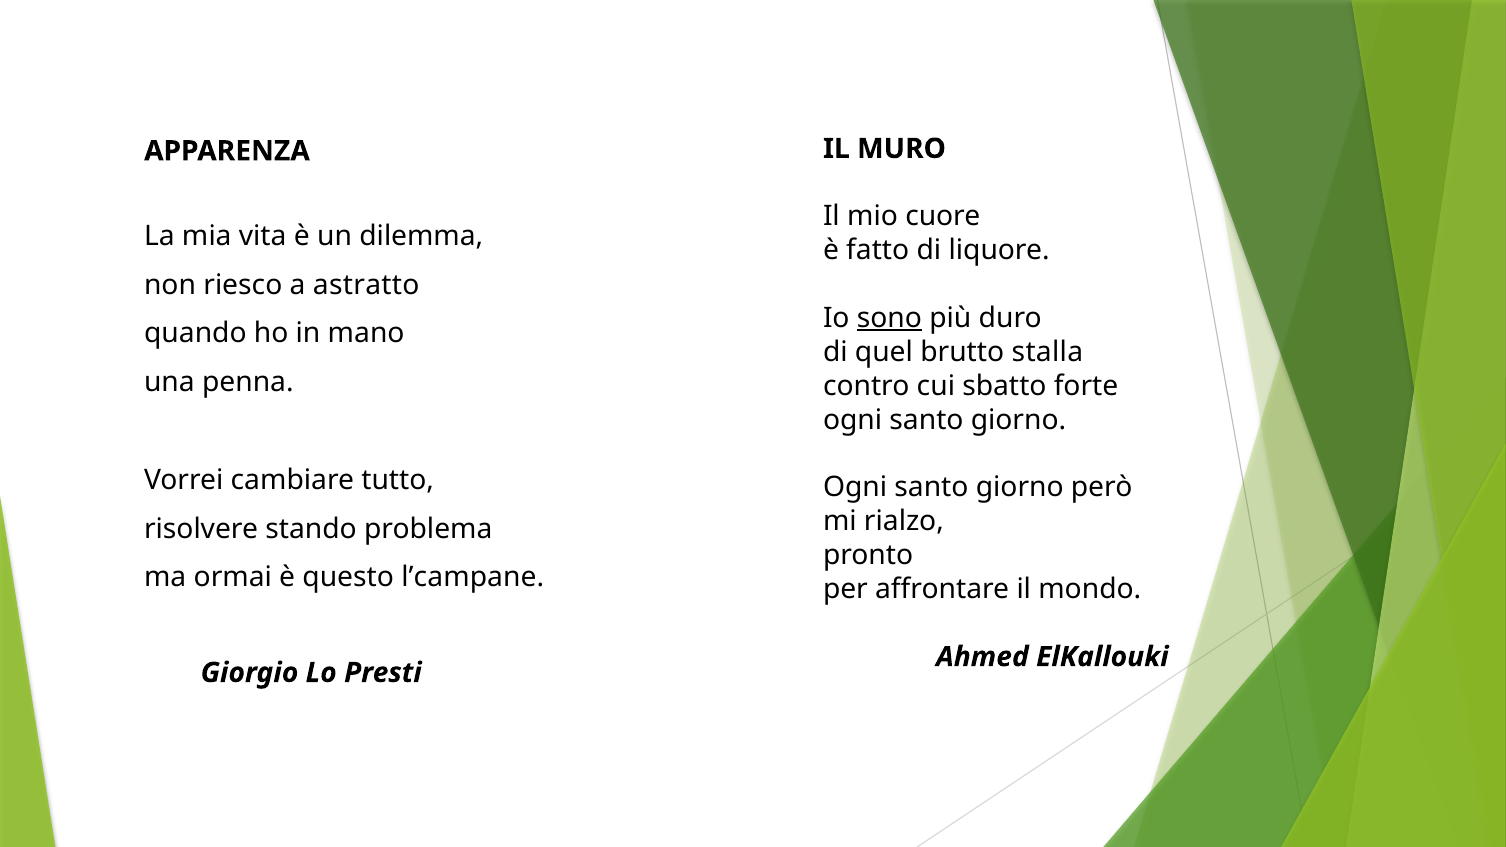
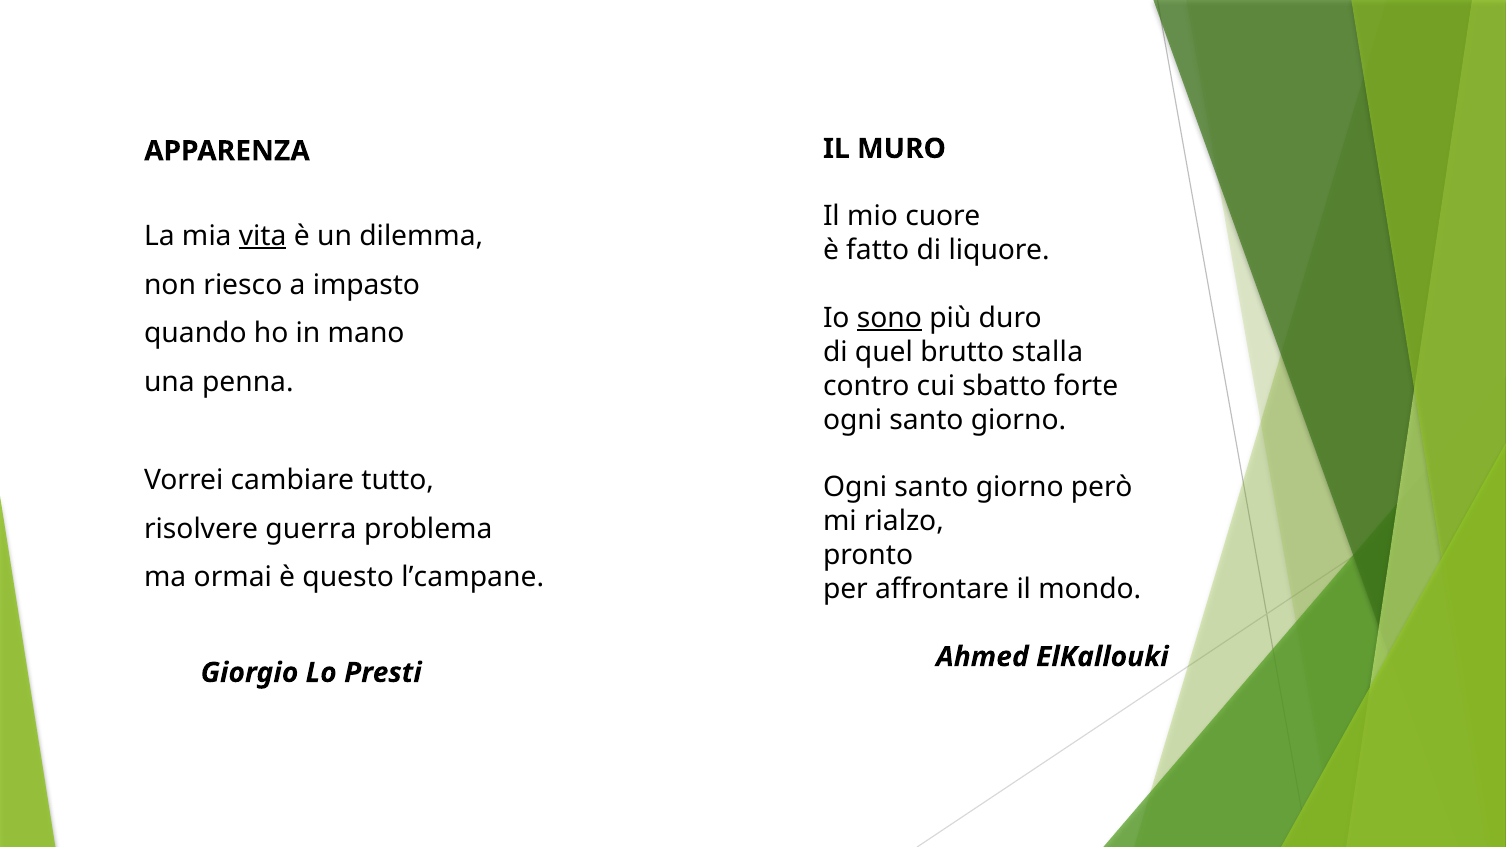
vita underline: none -> present
astratto: astratto -> impasto
stando: stando -> guerra
